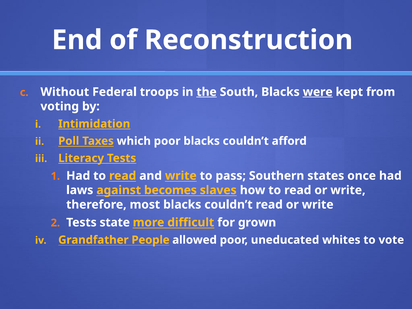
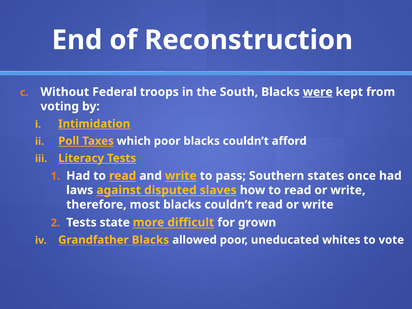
the underline: present -> none
becomes: becomes -> disputed
Grandfather People: People -> Blacks
